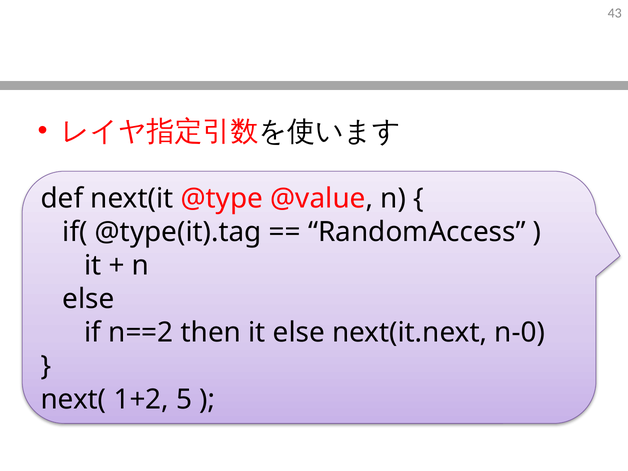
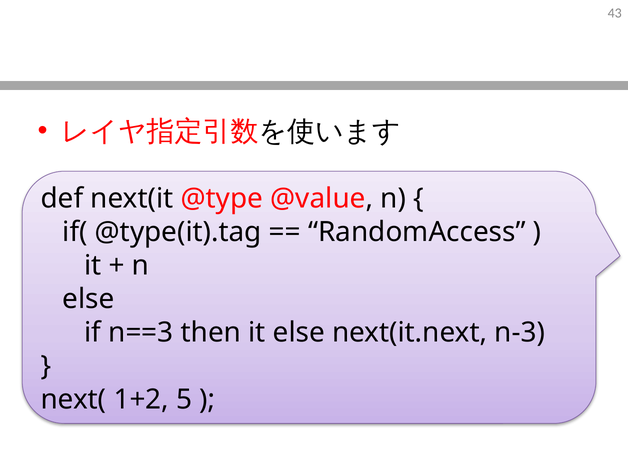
n==2: n==2 -> n==3
n-0: n-0 -> n-3
